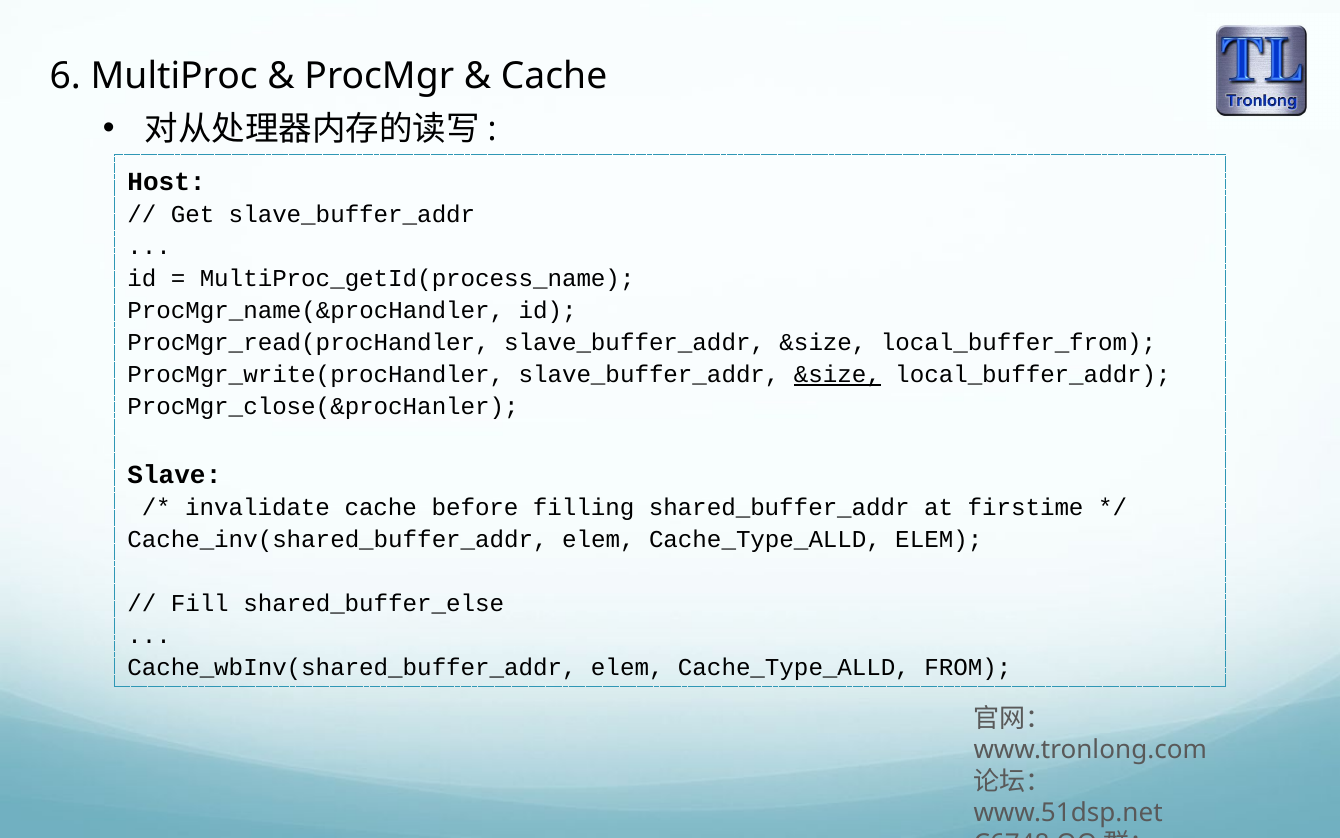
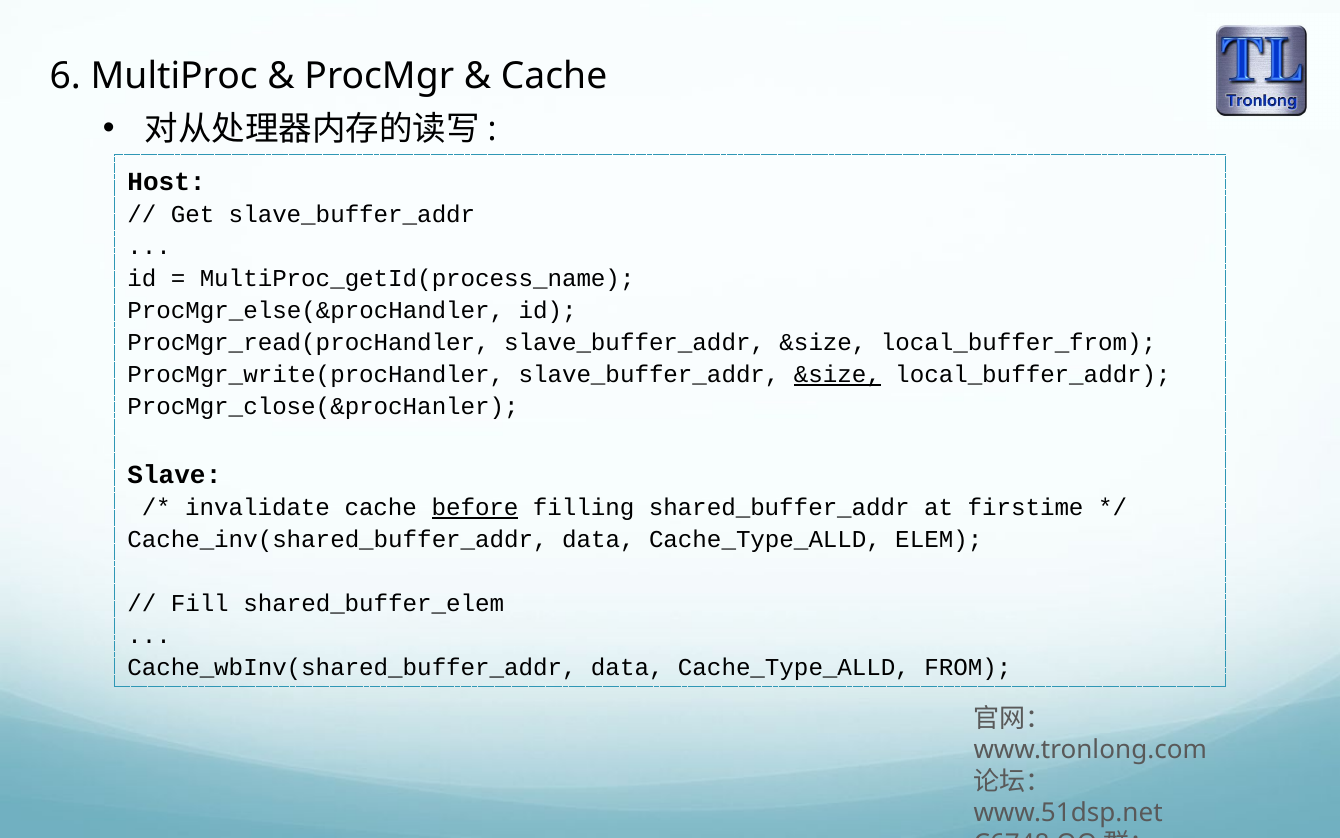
ProcMgr_name(&procHandler: ProcMgr_name(&procHandler -> ProcMgr_else(&procHandler
before underline: none -> present
Cache_inv(shared_buffer_addr elem: elem -> data
shared_buffer_else: shared_buffer_else -> shared_buffer_elem
Cache_wbInv(shared_buffer_addr elem: elem -> data
